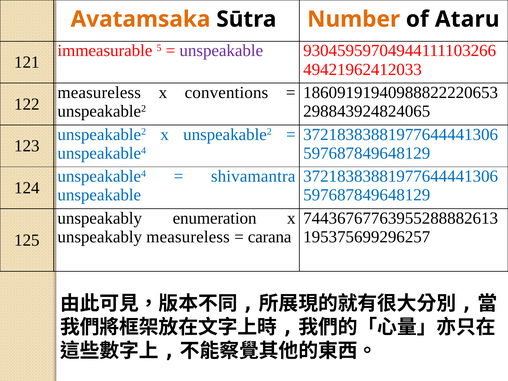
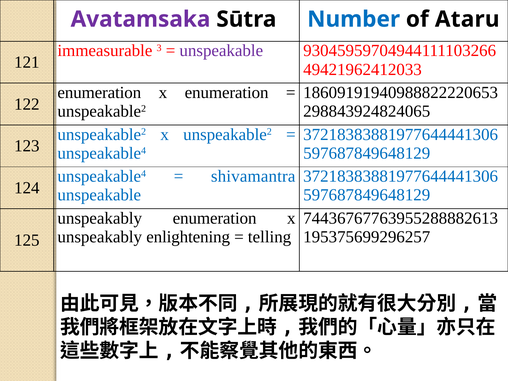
Avatamsaka colour: orange -> purple
Number colour: orange -> blue
5: 5 -> 3
measureless at (99, 93): measureless -> enumeration
x conventions: conventions -> enumeration
unspeakably measureless: measureless -> enlightening
carana: carana -> telling
